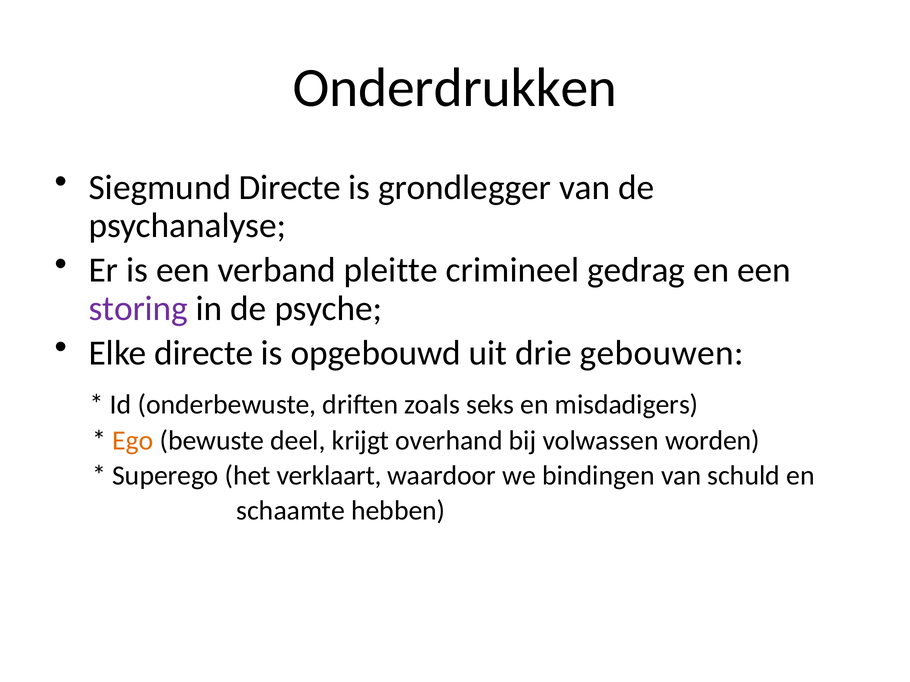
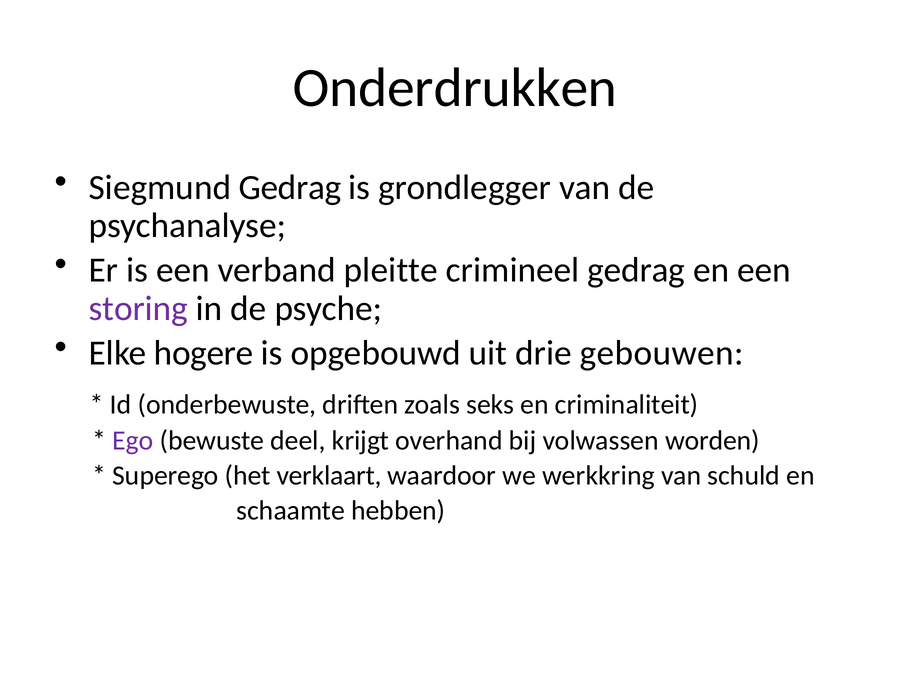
Siegmund Directe: Directe -> Gedrag
Elke directe: directe -> hogere
misdadigers: misdadigers -> criminaliteit
Ego colour: orange -> purple
bindingen: bindingen -> werkkring
